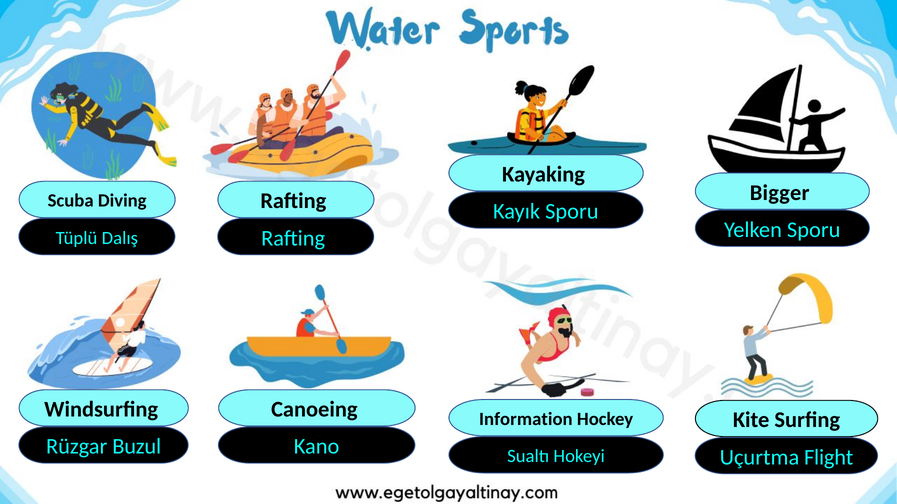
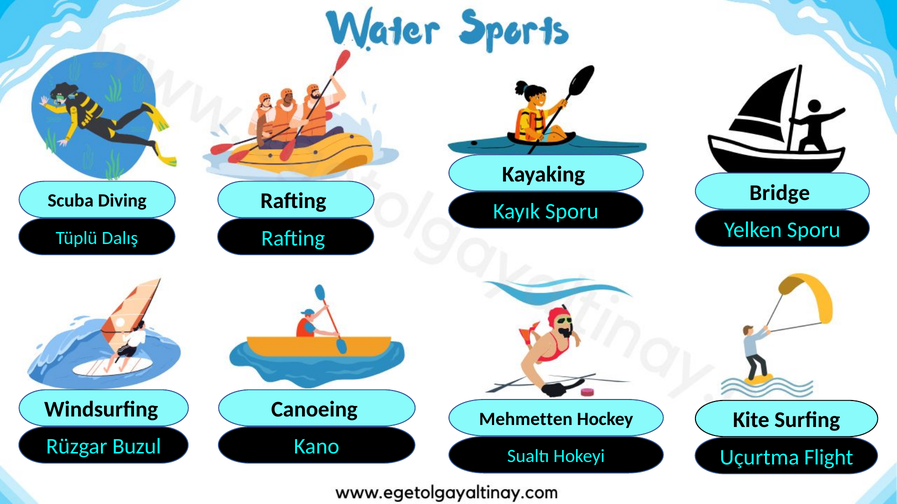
Bigger: Bigger -> Bridge
Information: Information -> Mehmetten
